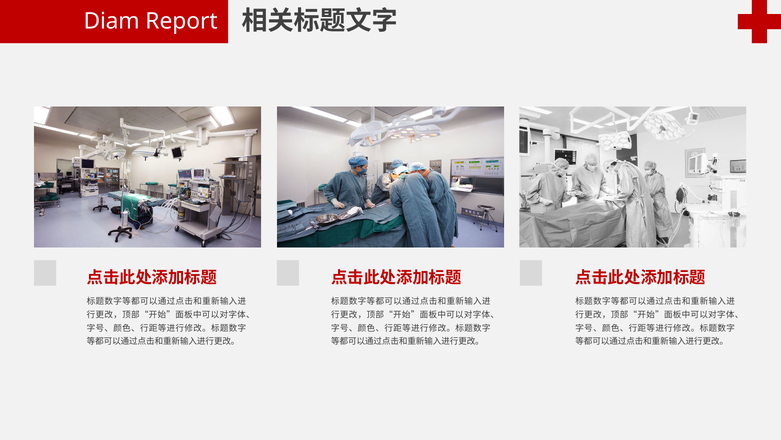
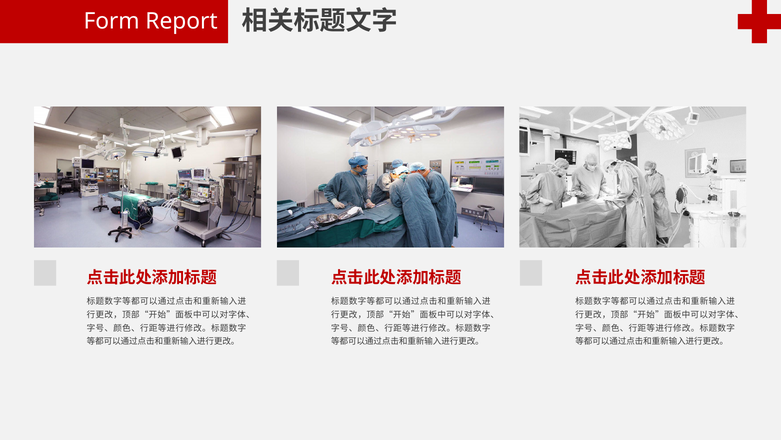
Diam: Diam -> Form
